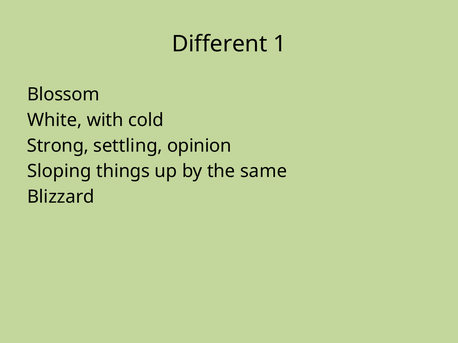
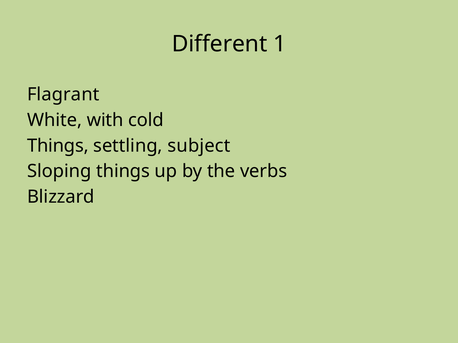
Blossom: Blossom -> Flagrant
Strong at (58, 146): Strong -> Things
opinion: opinion -> subject
same: same -> verbs
